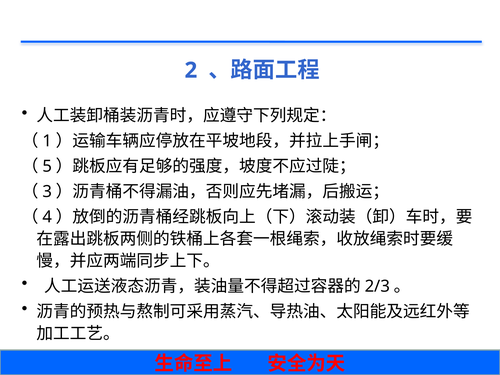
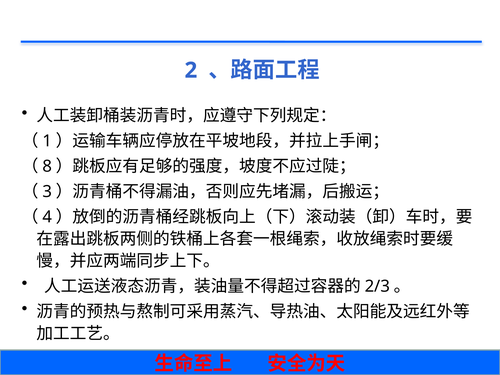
5: 5 -> 8
